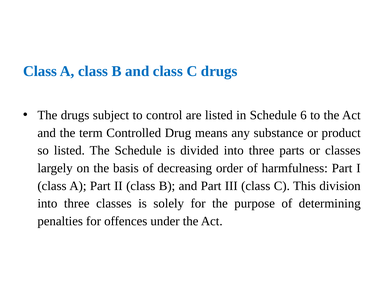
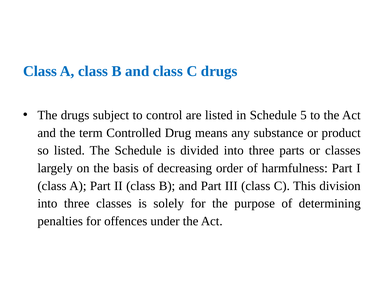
6: 6 -> 5
